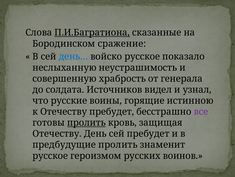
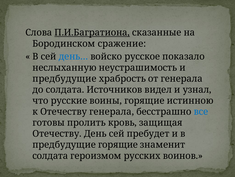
совершенную at (64, 78): совершенную -> предбудущие
Отечеству пребудет: пребудет -> генерала
все colour: purple -> blue
пролить at (86, 122) underline: present -> none
предбудущие пролить: пролить -> горящие
русское at (50, 155): русское -> солдата
